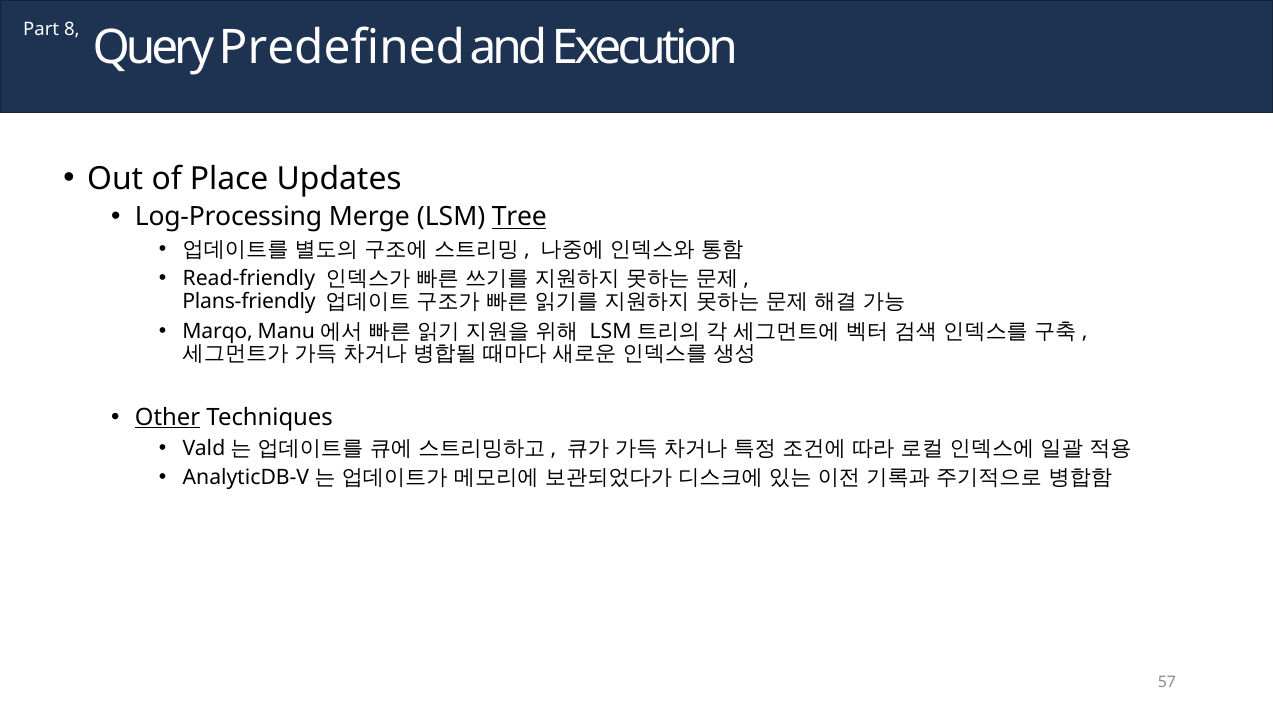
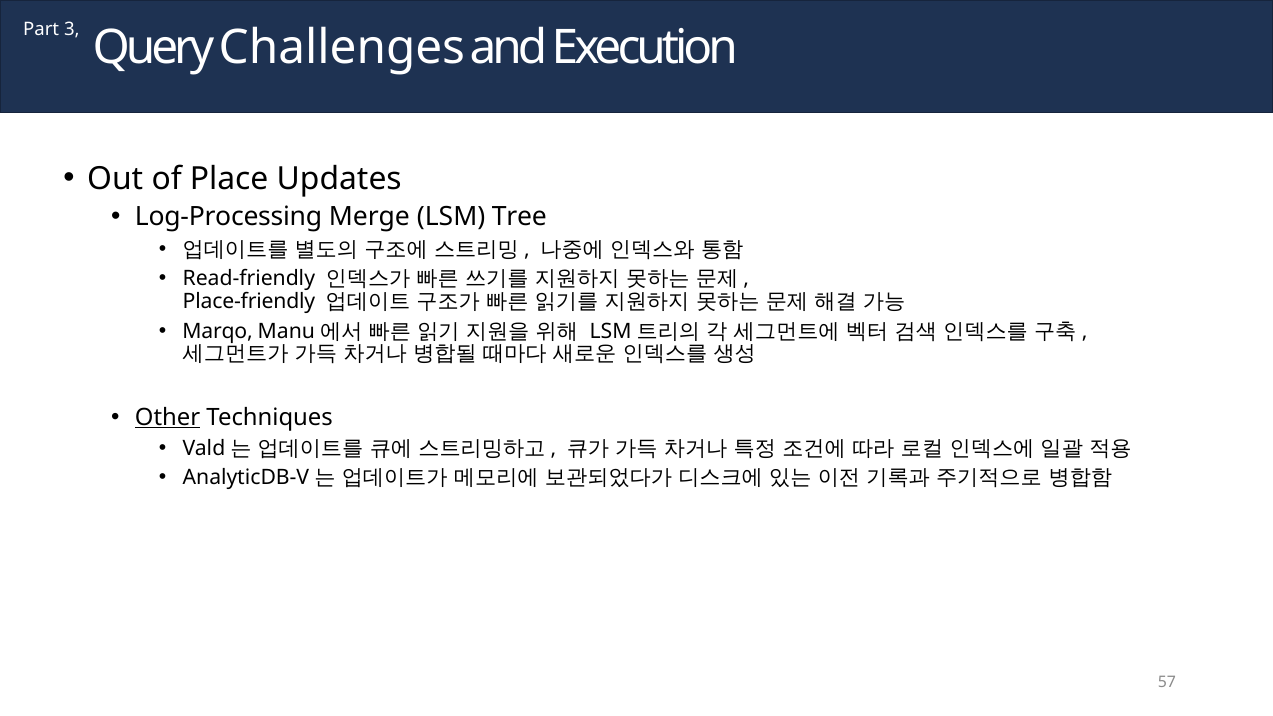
8: 8 -> 3
Predefined: Predefined -> Challenges
Tree underline: present -> none
Plans-friendly: Plans-friendly -> Place-friendly
